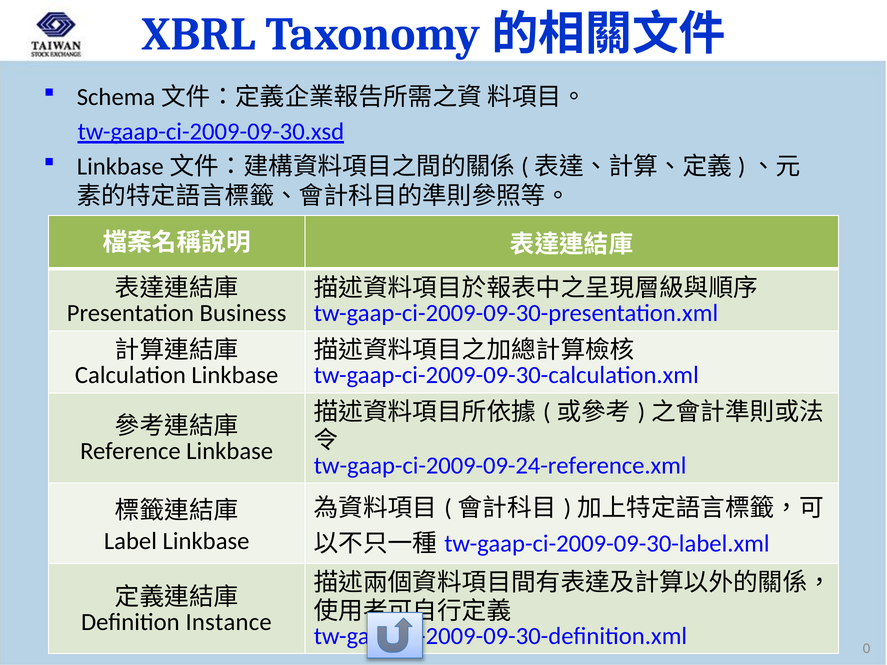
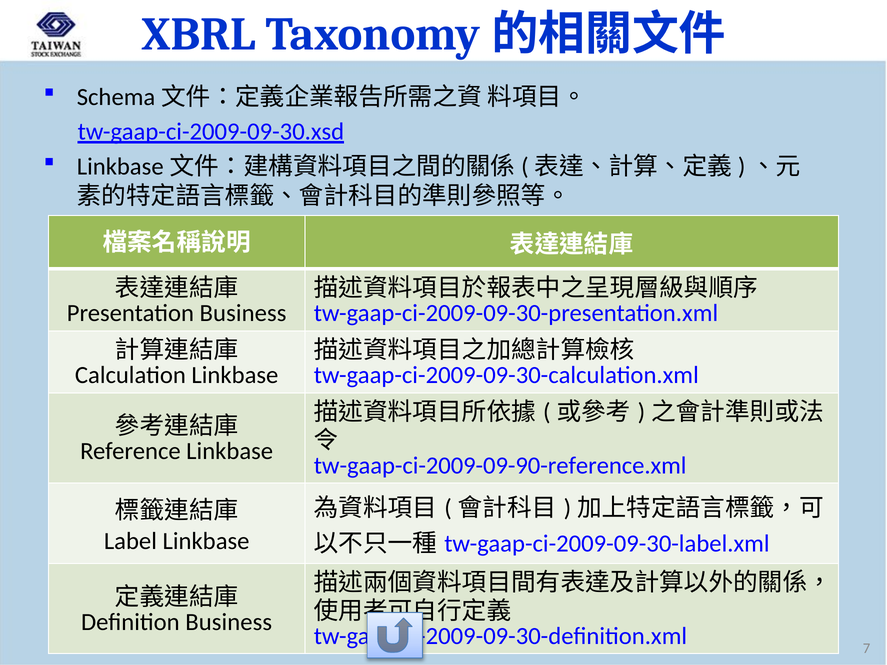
tw-gaap-ci-2009-09-24-reference.xml: tw-gaap-ci-2009-09-24-reference.xml -> tw-gaap-ci-2009-09-90-reference.xml
Definition Instance: Instance -> Business
0: 0 -> 7
